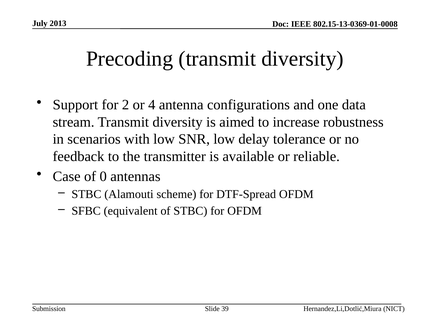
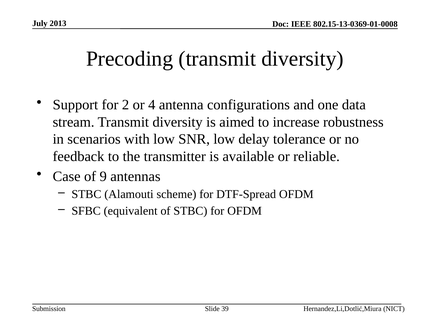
0: 0 -> 9
